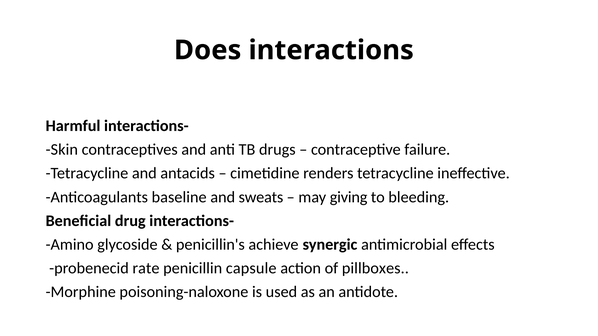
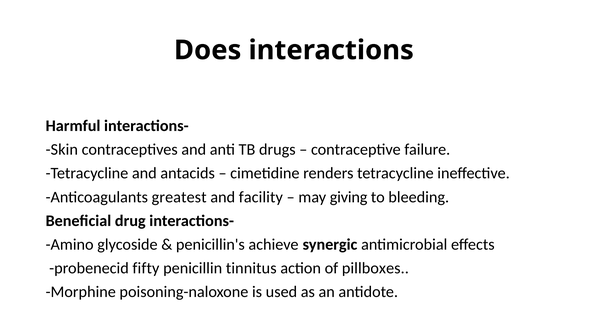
baseline: baseline -> greatest
sweats: sweats -> facility
rate: rate -> fifty
capsule: capsule -> tinnitus
